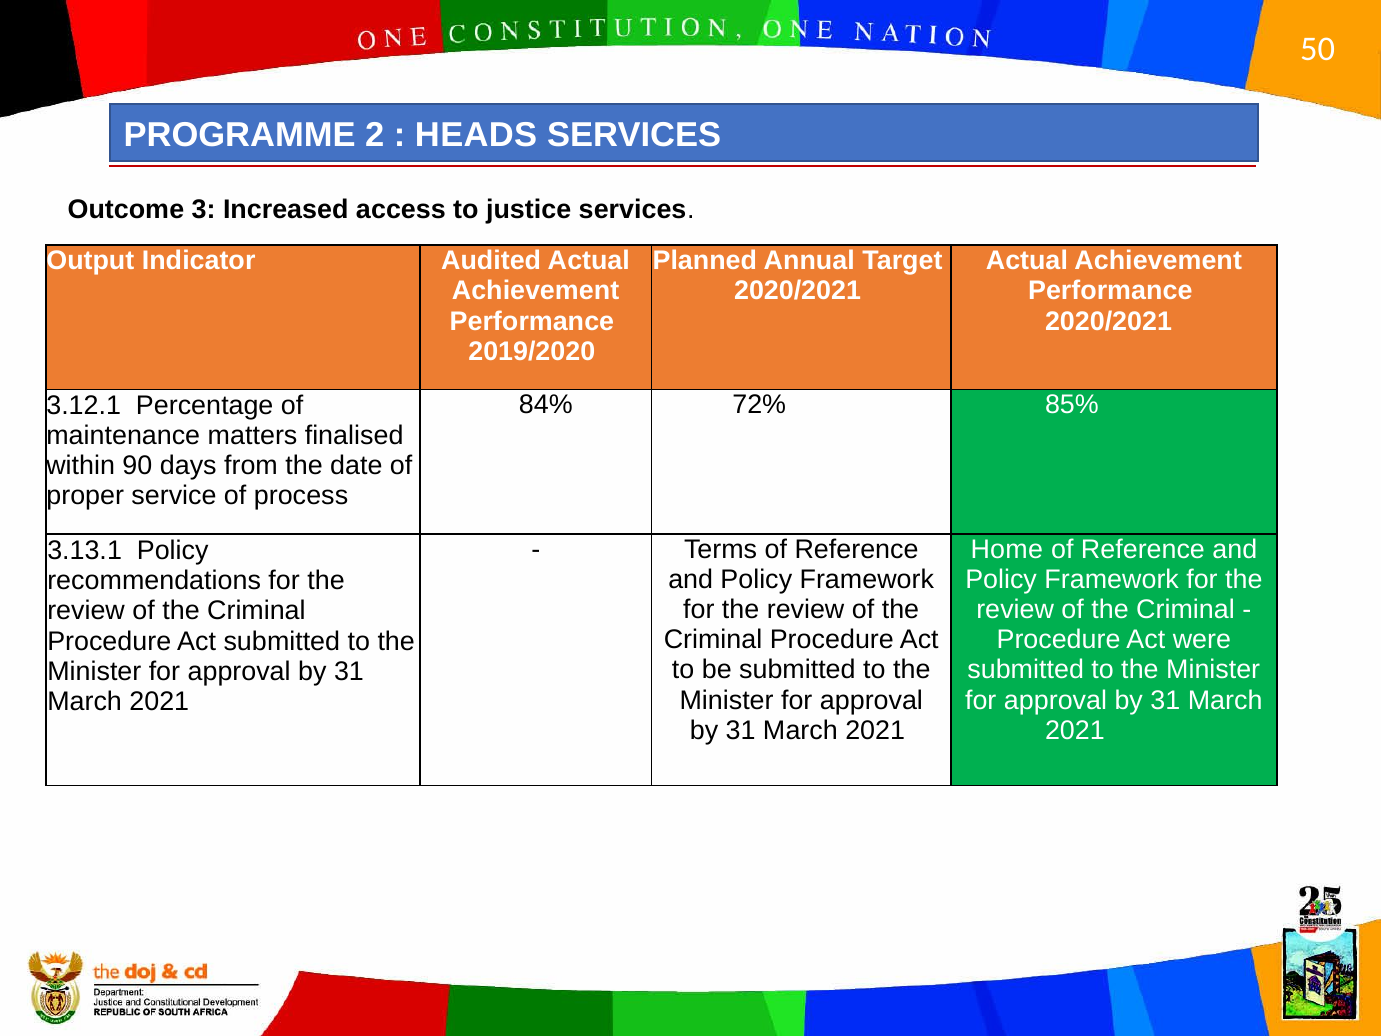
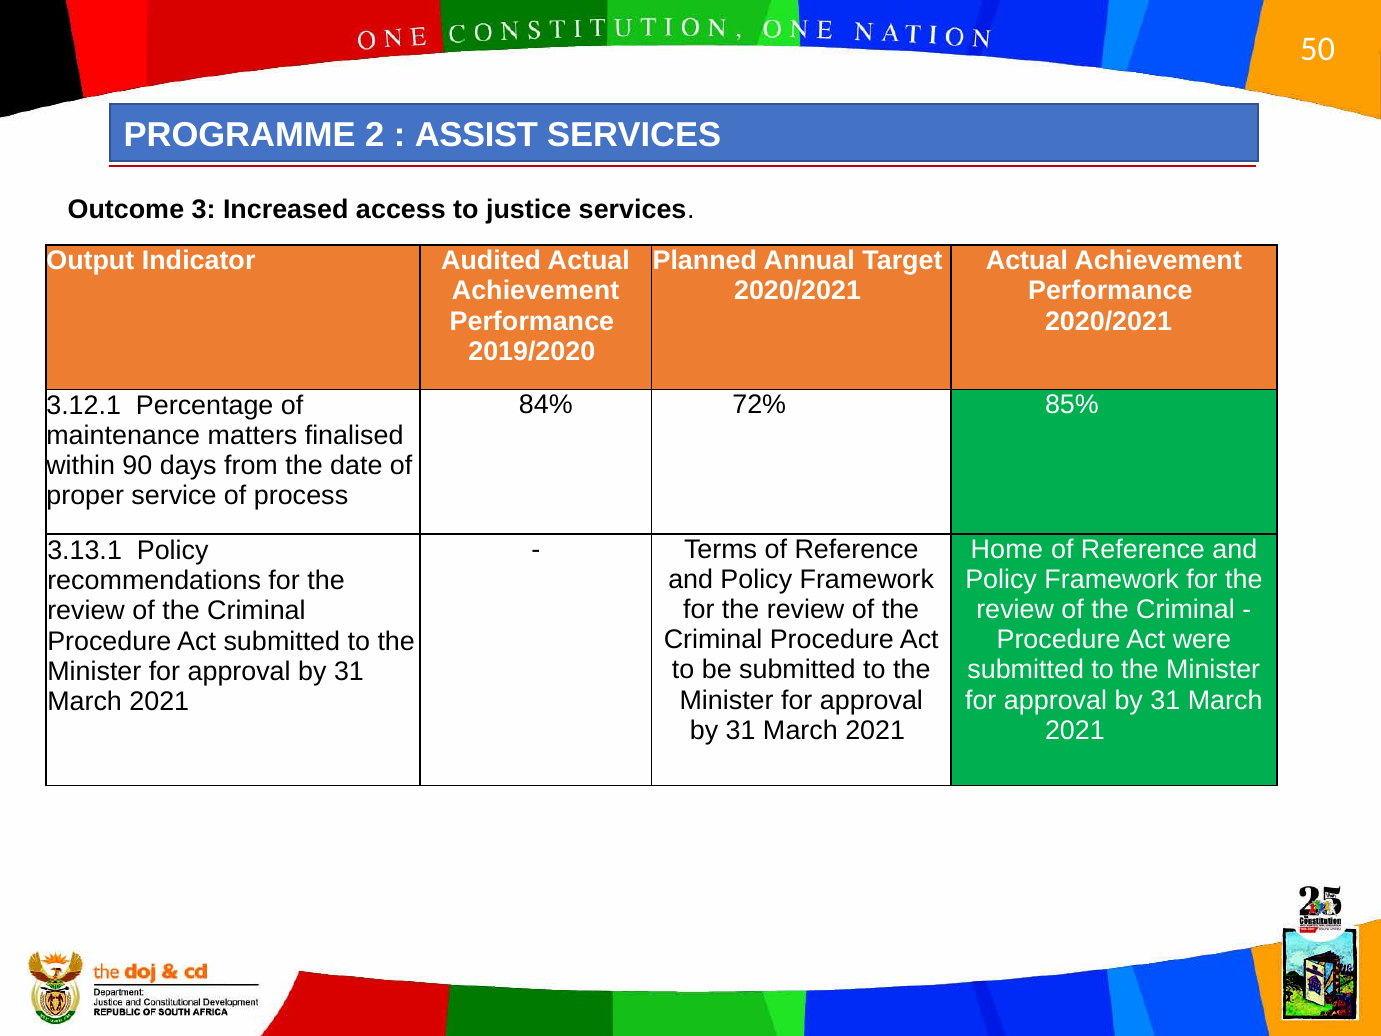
HEADS: HEADS -> ASSIST
